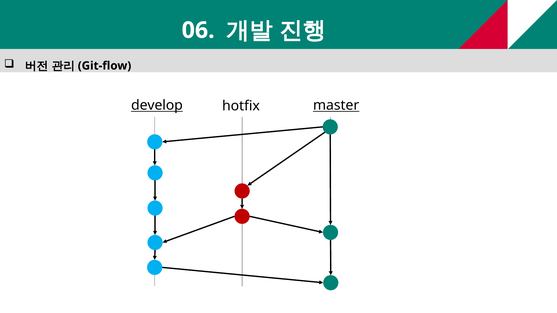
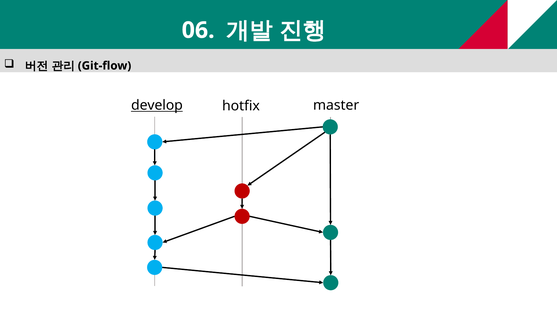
master underline: present -> none
